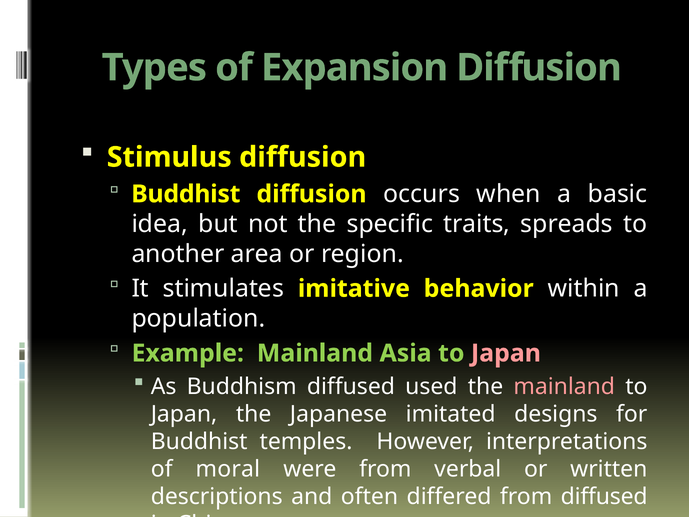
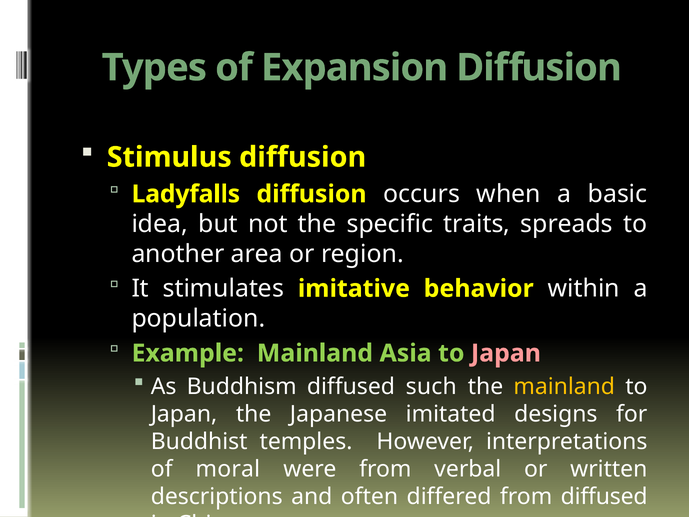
Buddhist at (186, 194): Buddhist -> Ladyfalls
used: used -> such
mainland at (564, 386) colour: pink -> yellow
